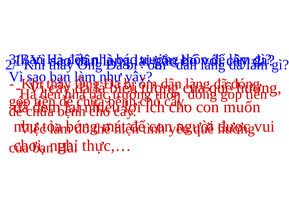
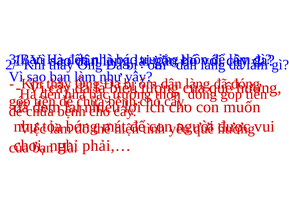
thực,…: thực,… -> phải,…
